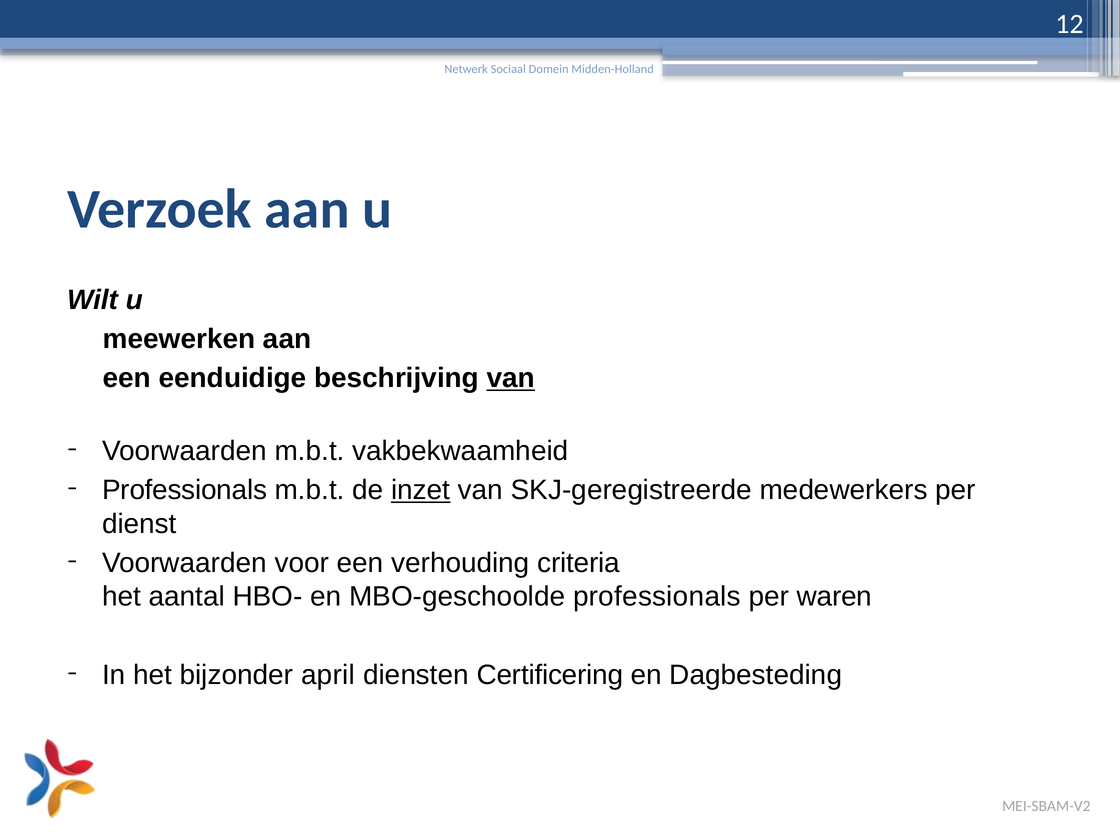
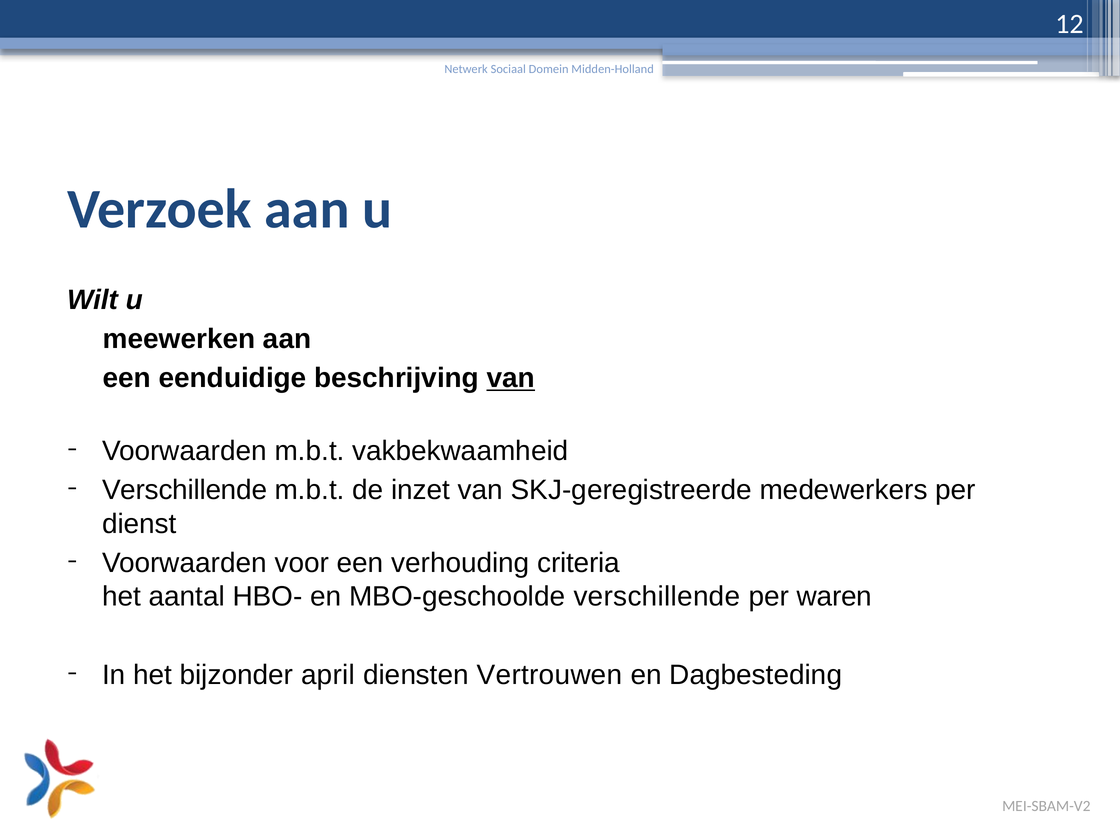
Professionals at (185, 490): Professionals -> Verschillende
inzet underline: present -> none
MBO-geschoolde professionals: professionals -> verschillende
Certificering: Certificering -> Vertrouwen
